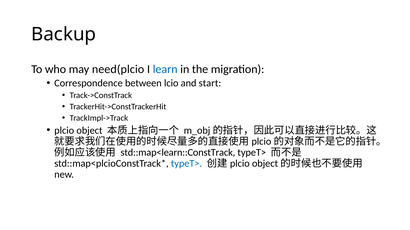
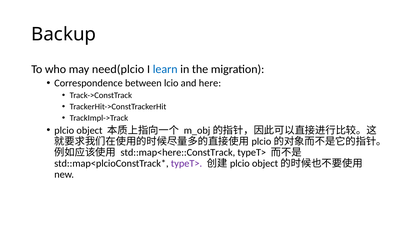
start: start -> here
std::map<learn::ConstTrack: std::map<learn::ConstTrack -> std::map<here::ConstTrack
typeT> at (186, 164) colour: blue -> purple
